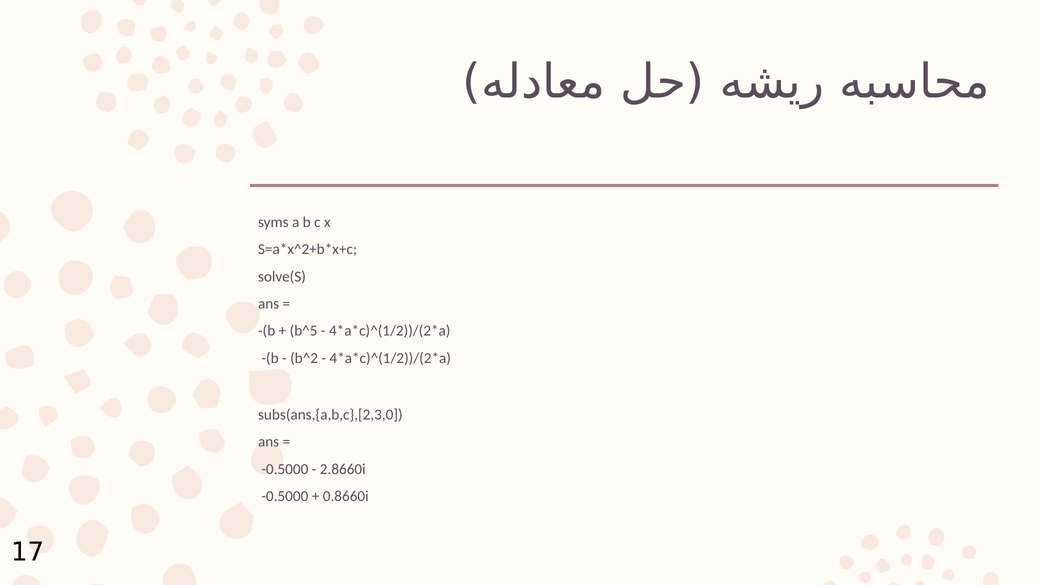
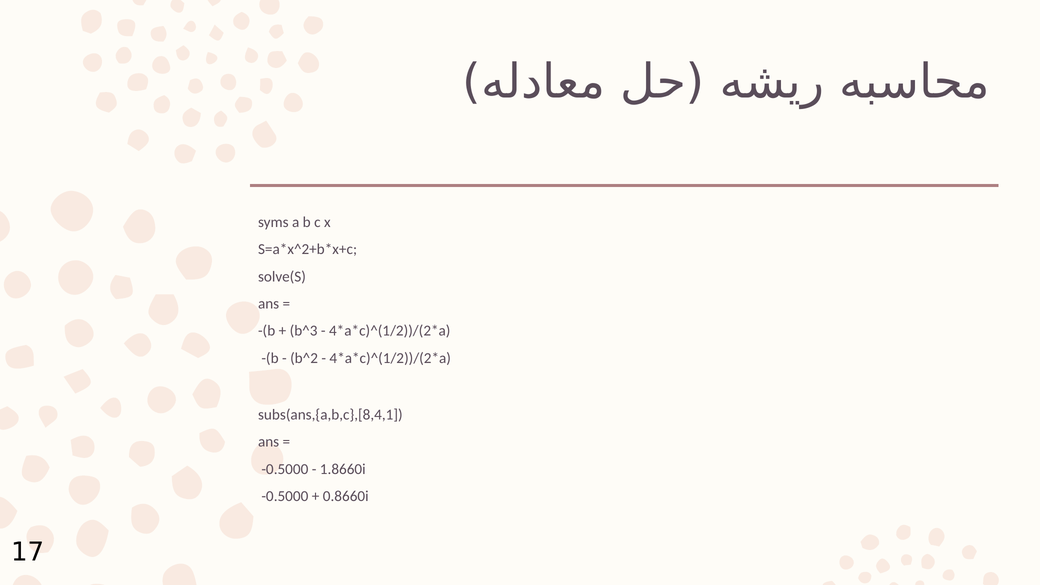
b^5: b^5 -> b^3
subs(ans,{a,b,c},[2,3,0: subs(ans,{a,b,c},[2,3,0 -> subs(ans,{a,b,c},[8,4,1
2.8660i: 2.8660i -> 1.8660i
